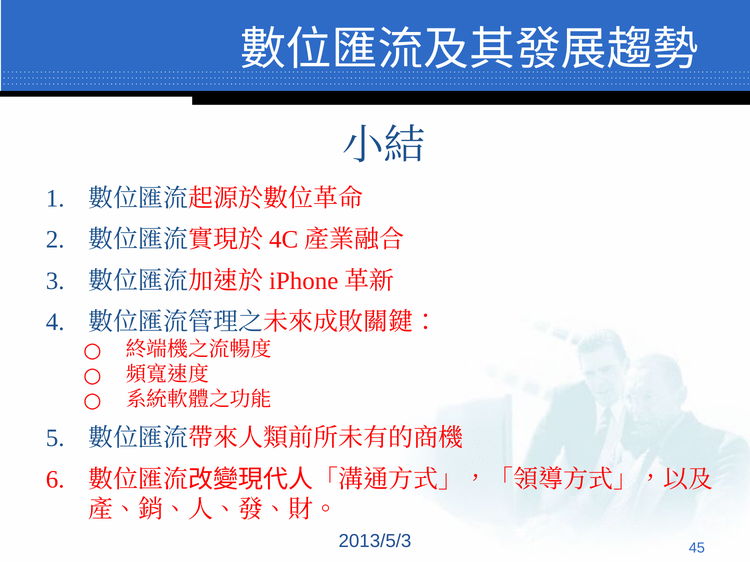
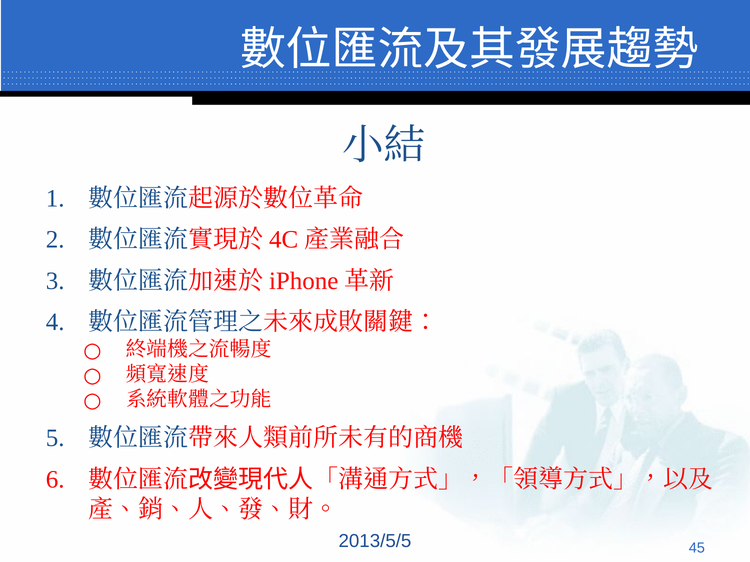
2013/5/3: 2013/5/3 -> 2013/5/5
